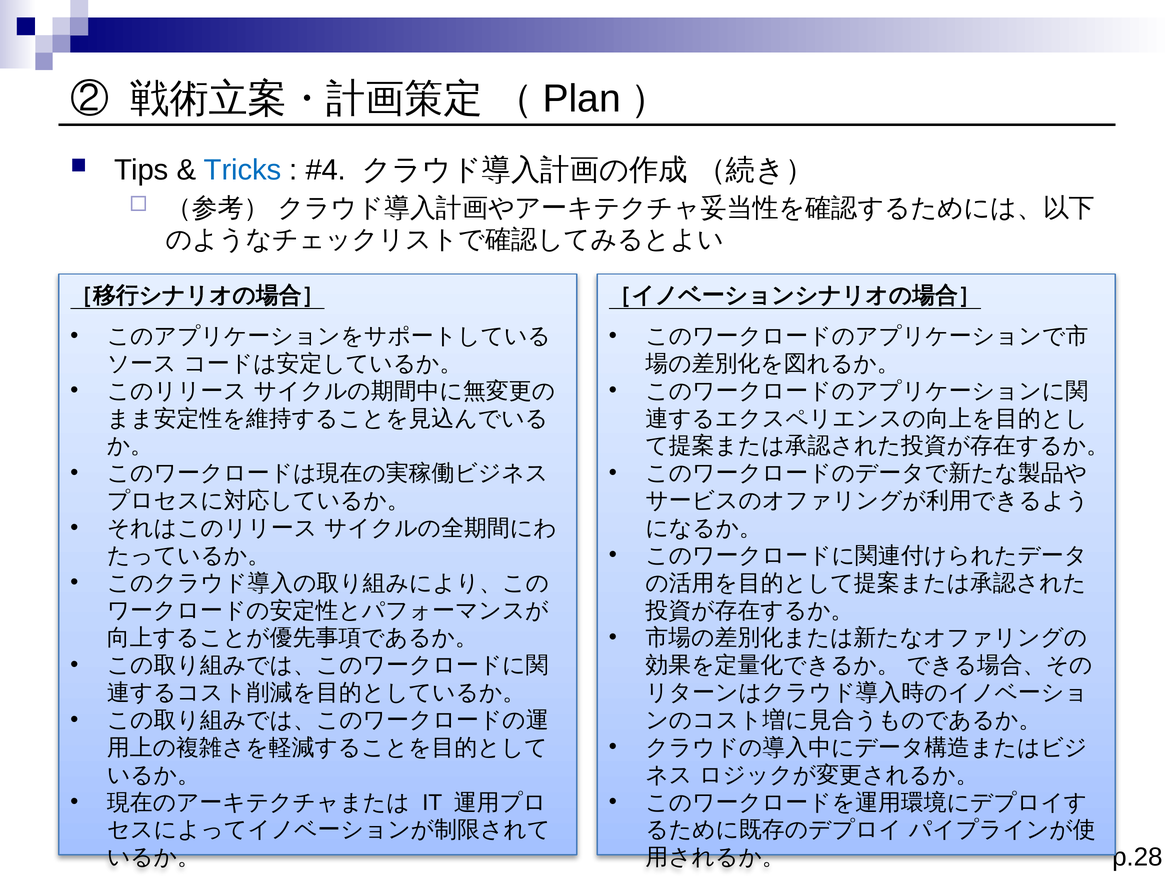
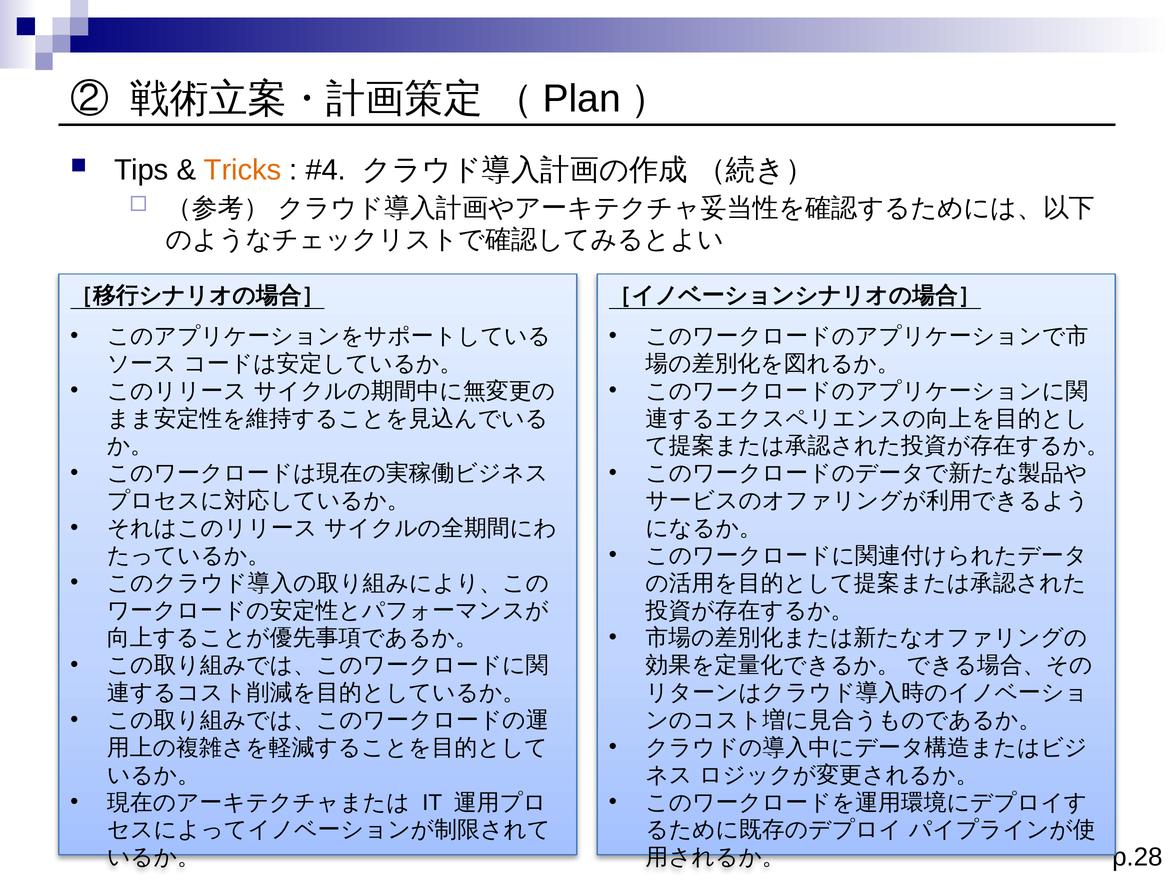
Tricks colour: blue -> orange
